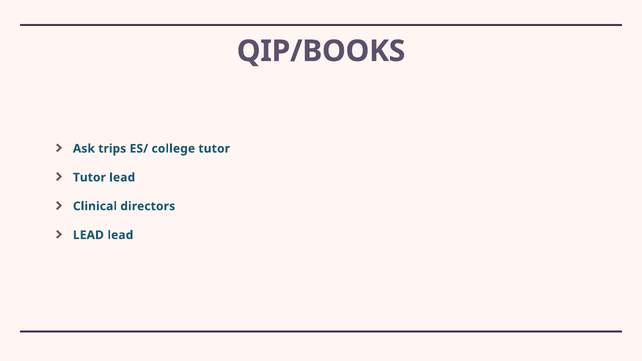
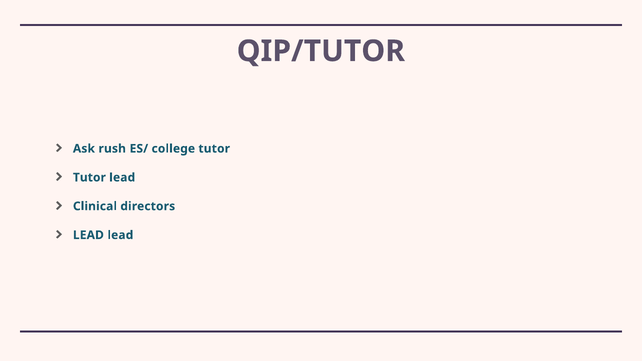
QIP/BOOKS: QIP/BOOKS -> QIP/TUTOR
trips: trips -> rush
